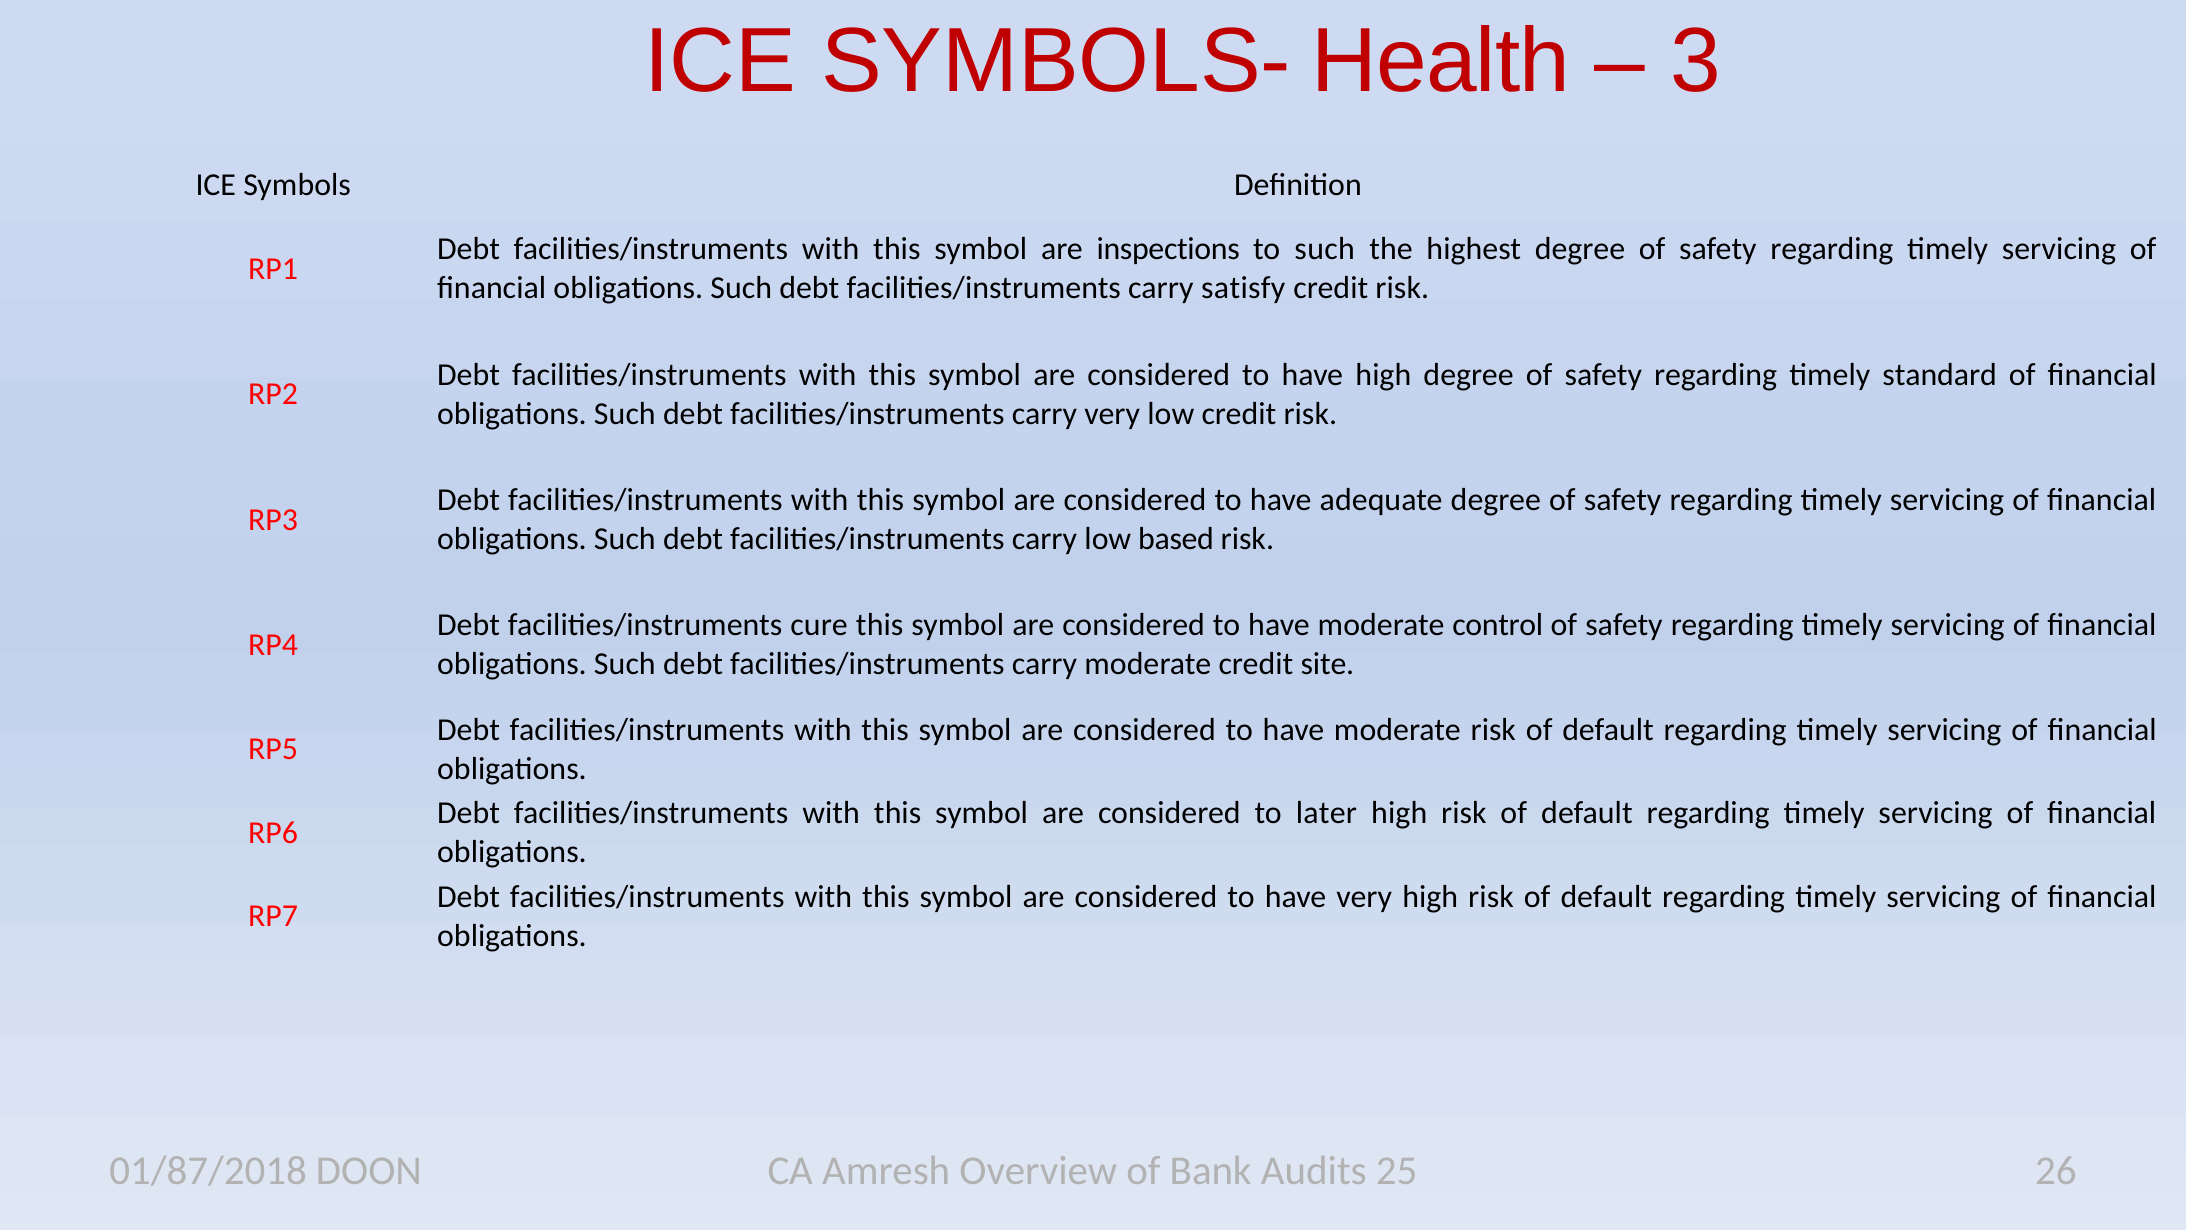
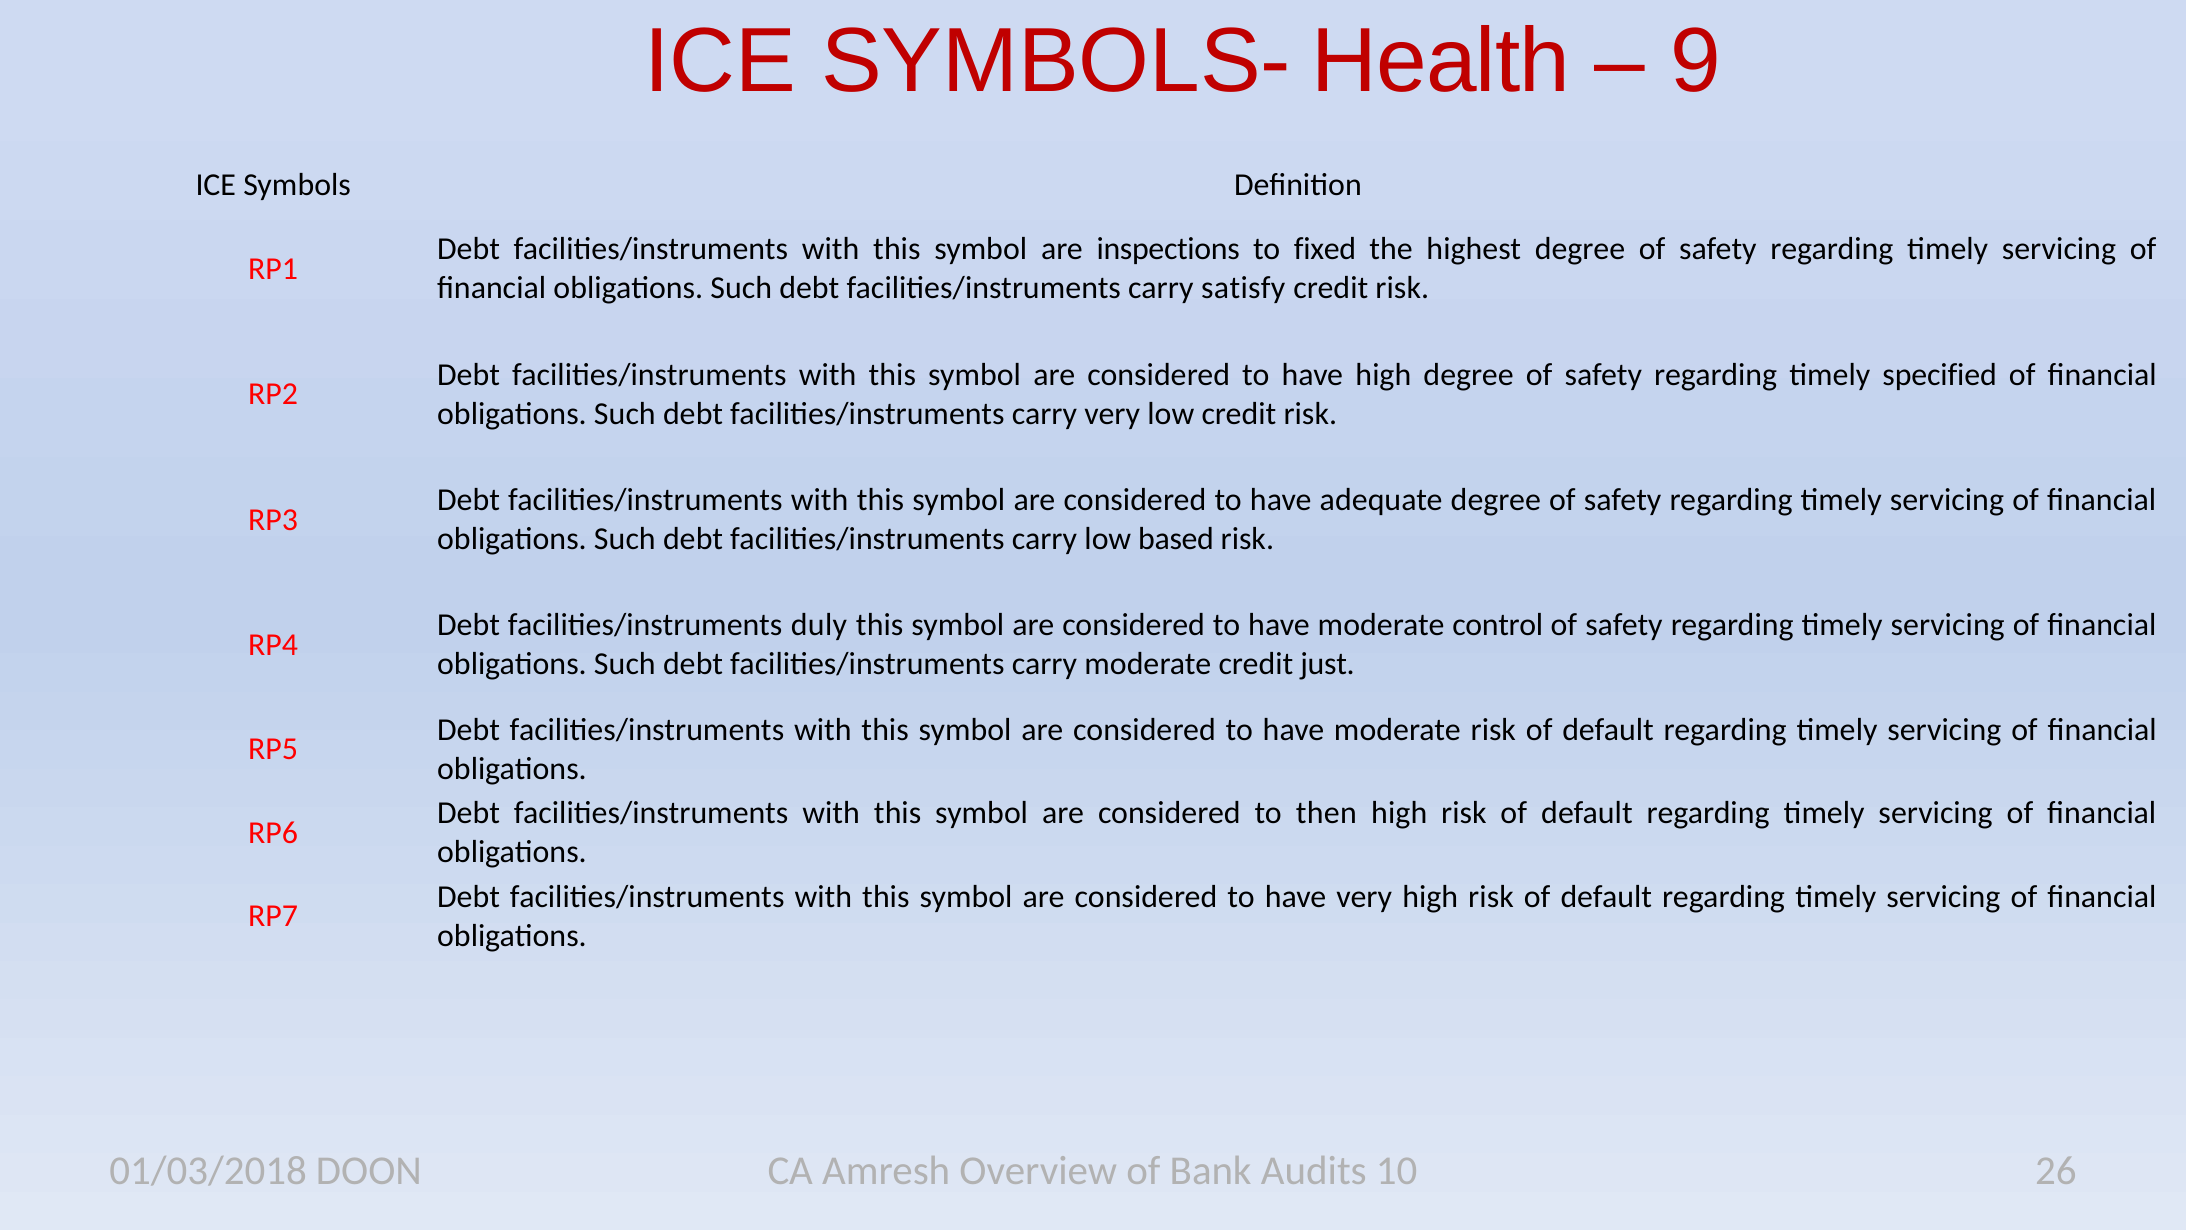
3: 3 -> 9
to such: such -> fixed
standard: standard -> specified
cure: cure -> duly
site: site -> just
later: later -> then
01/87/2018: 01/87/2018 -> 01/03/2018
25: 25 -> 10
